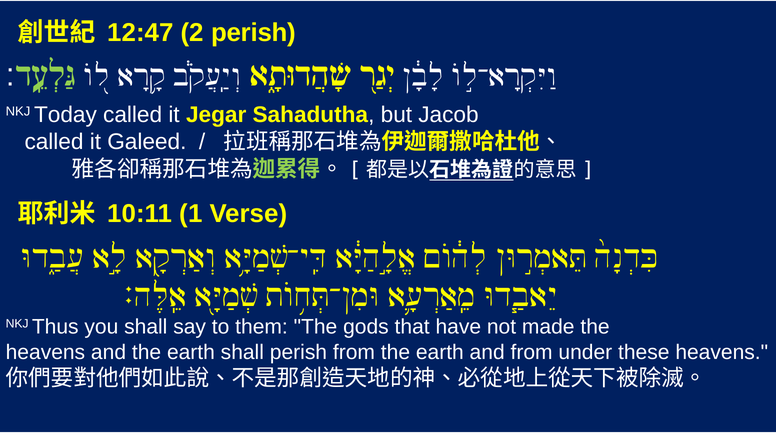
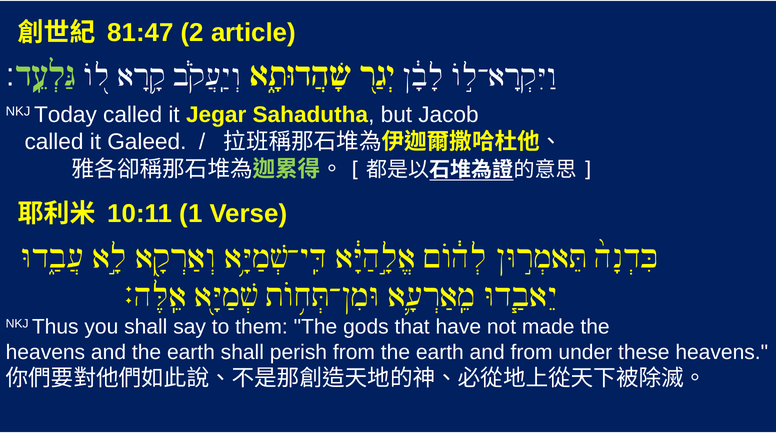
12:47: 12:47 -> 81:47
2 perish: perish -> article
